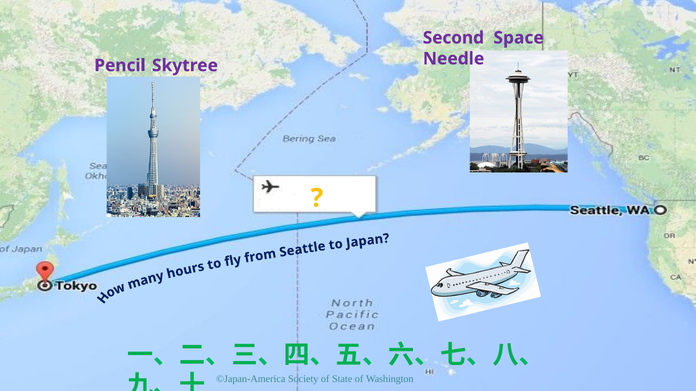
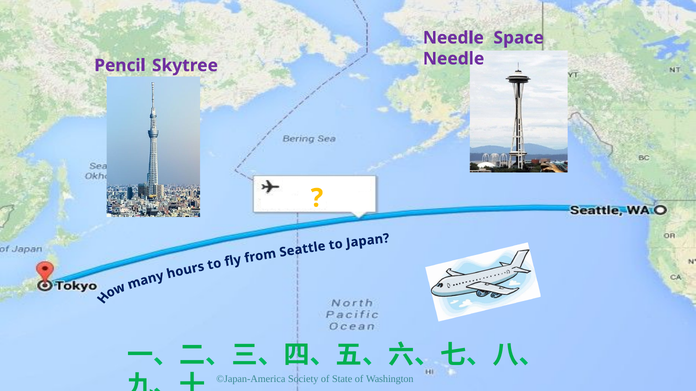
Second at (453, 38): Second -> Needle
